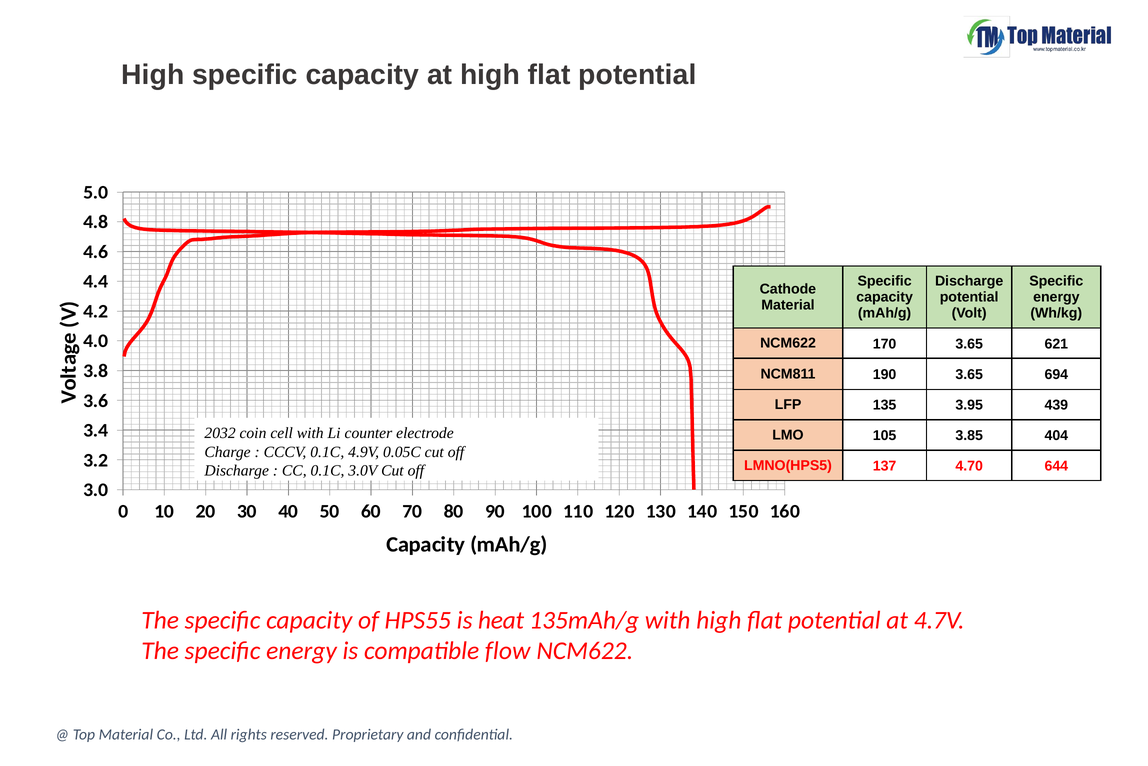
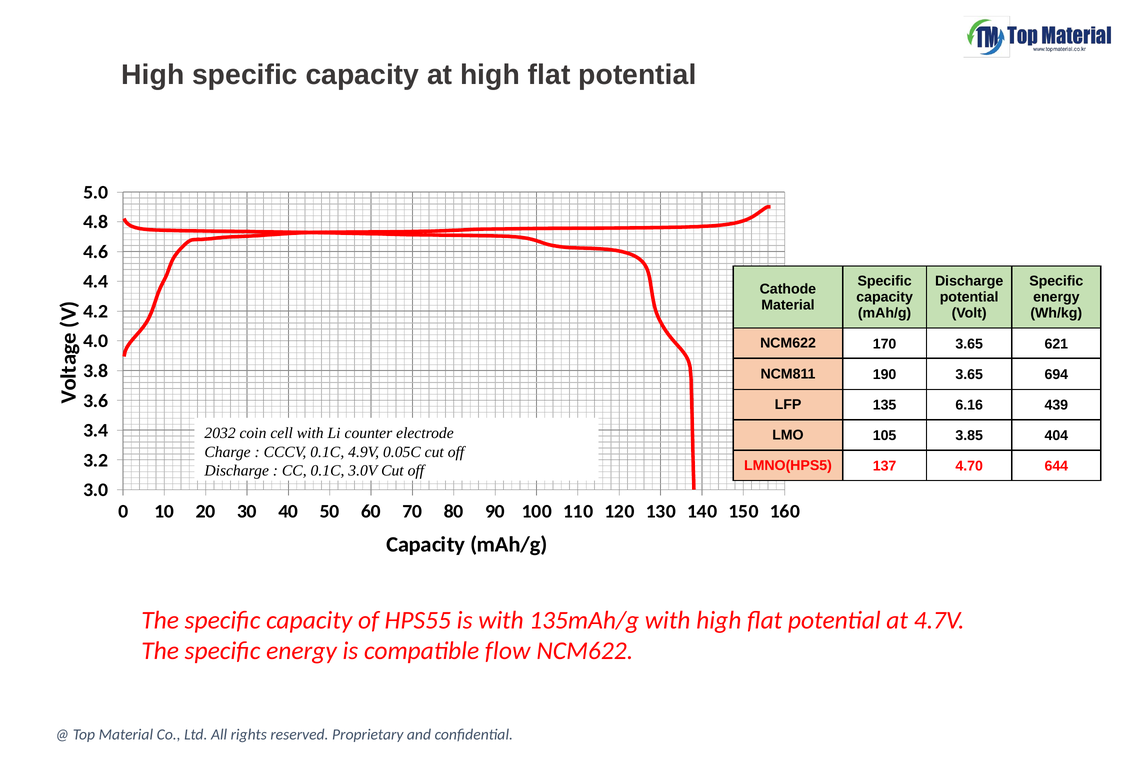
3.95: 3.95 -> 6.16
is heat: heat -> with
